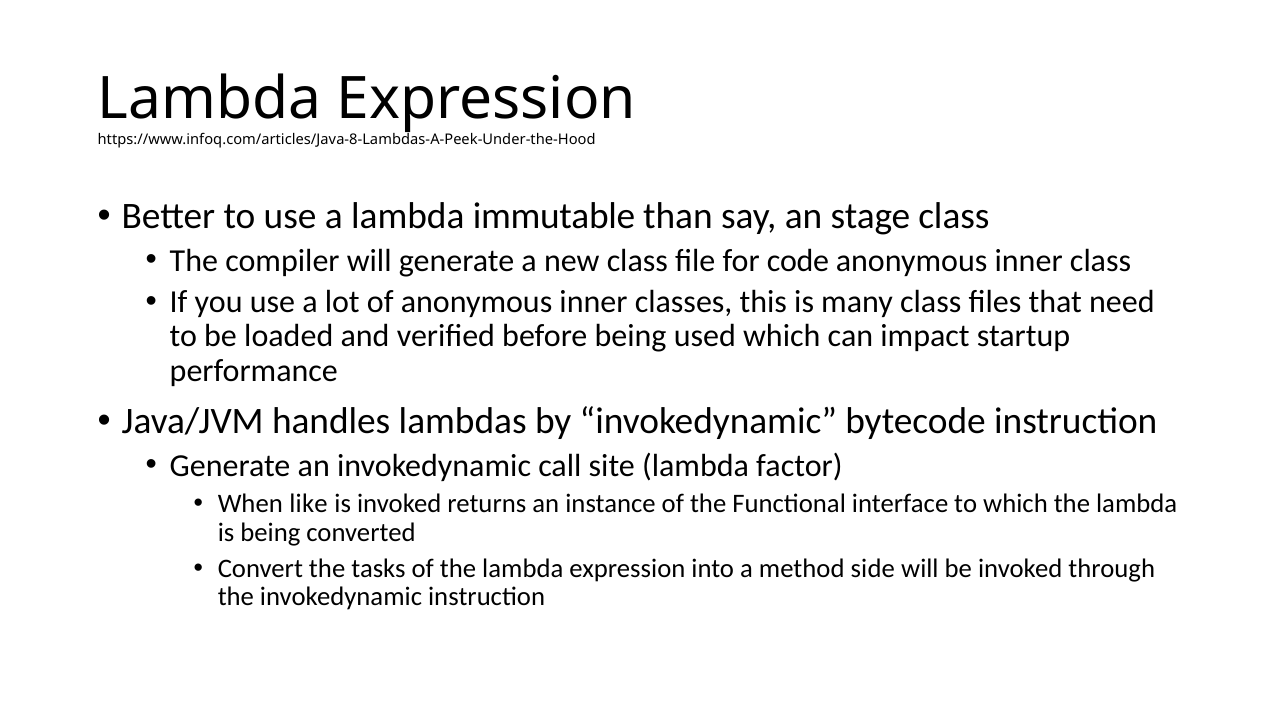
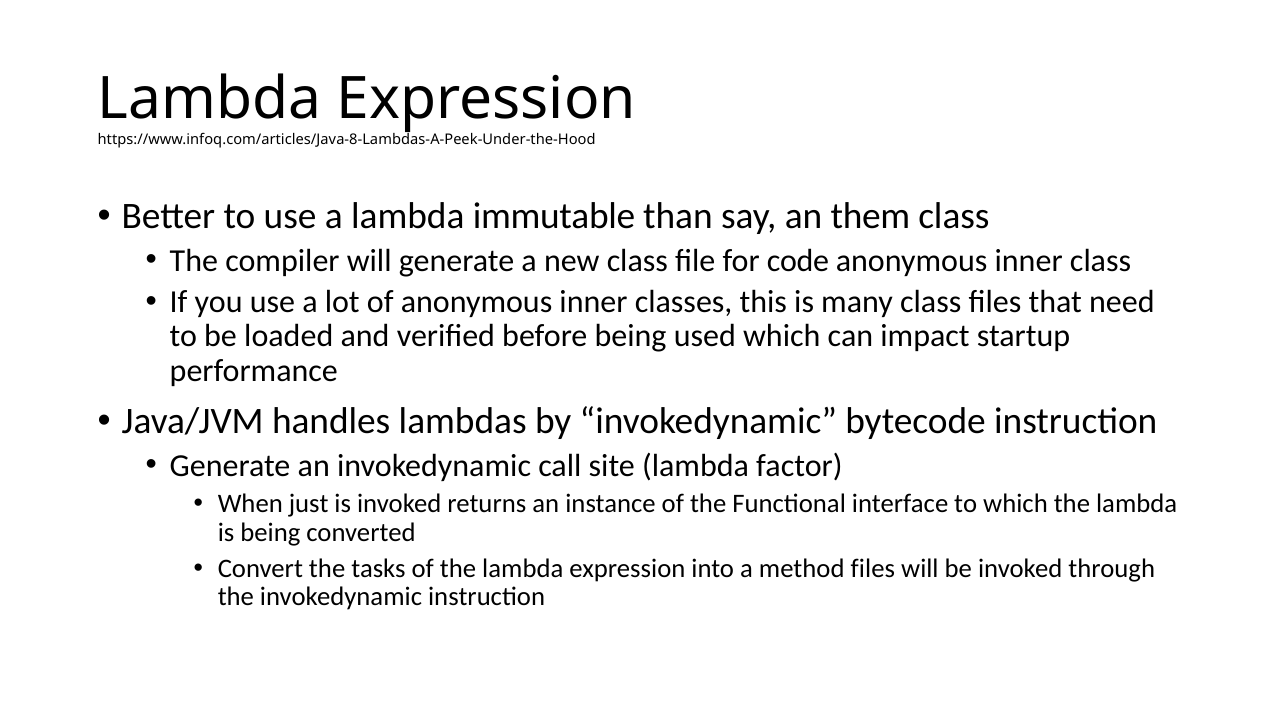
stage: stage -> them
like: like -> just
method side: side -> files
